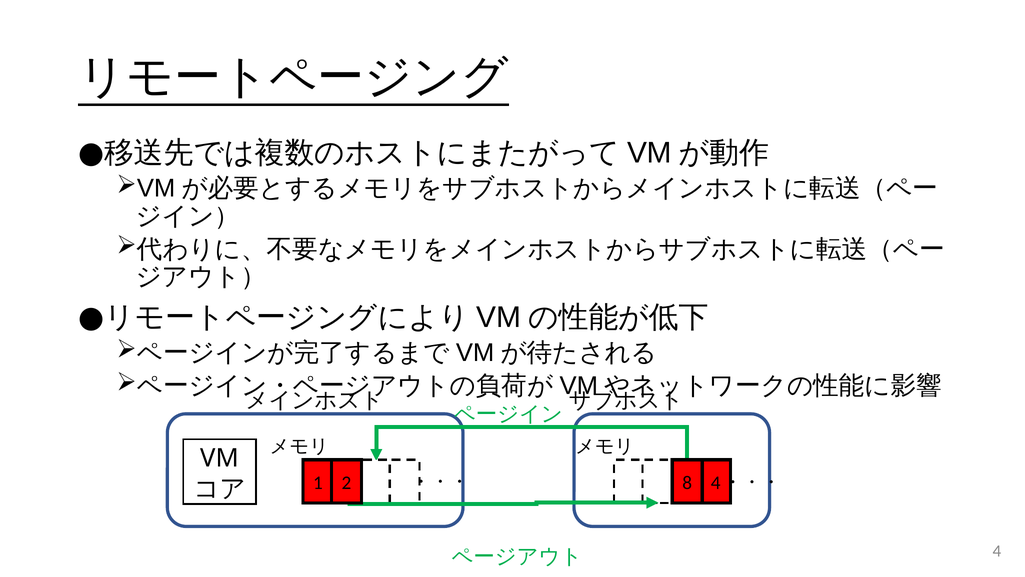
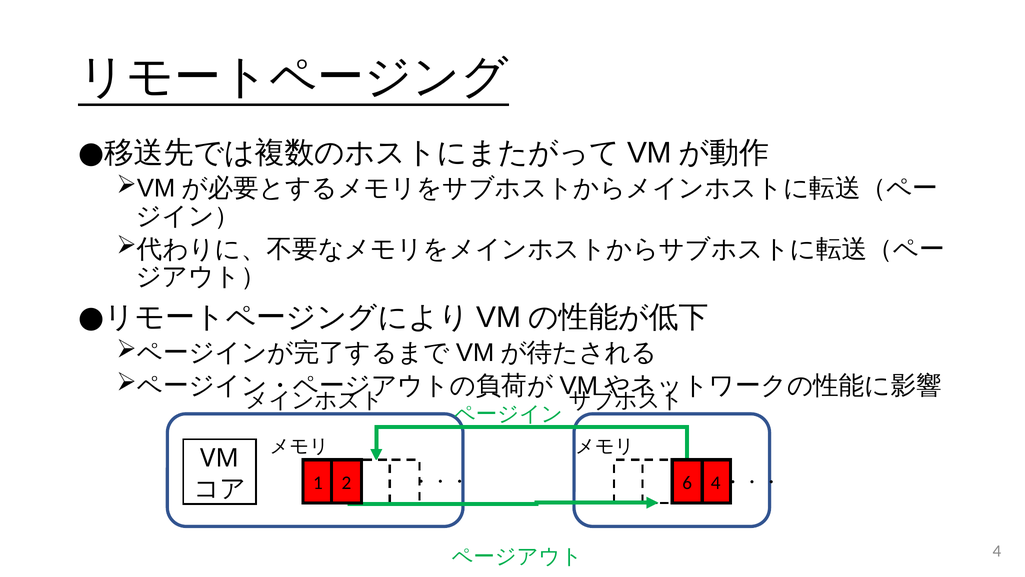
8: 8 -> 6
